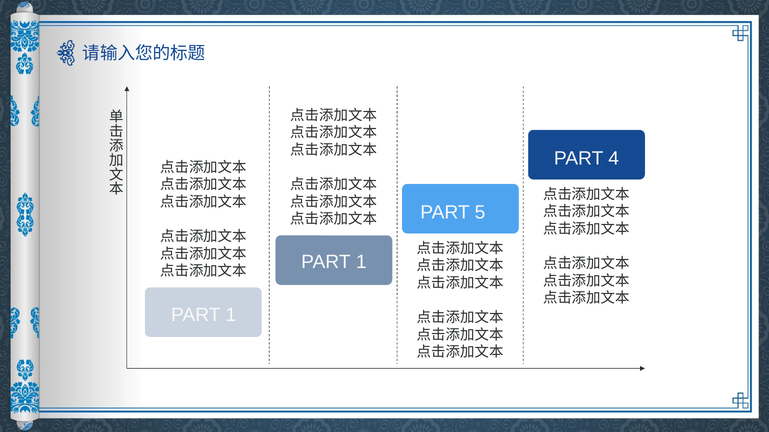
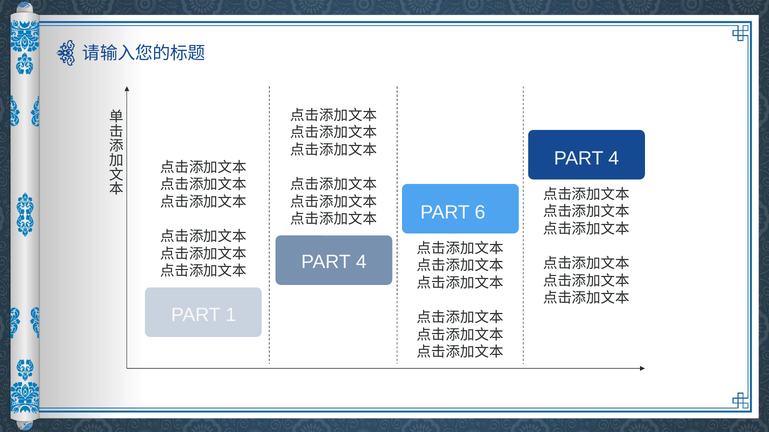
5: 5 -> 6
1 at (361, 262): 1 -> 4
